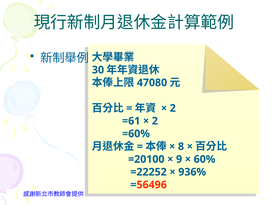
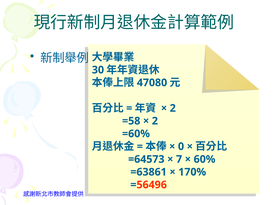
=61: =61 -> =58
8: 8 -> 0
=20100: =20100 -> =64573
9: 9 -> 7
=22252: =22252 -> =63861
936%: 936% -> 170%
